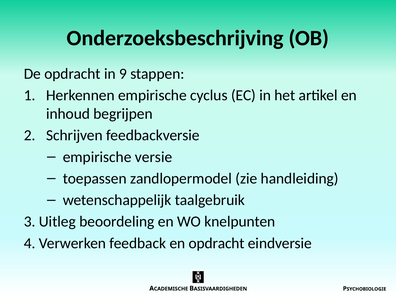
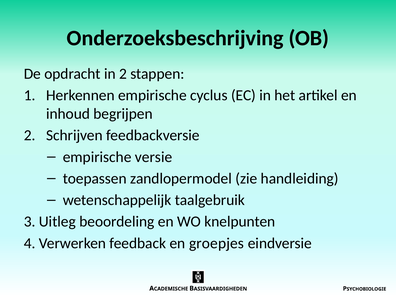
in 9: 9 -> 2
en opdracht: opdracht -> groepjes
